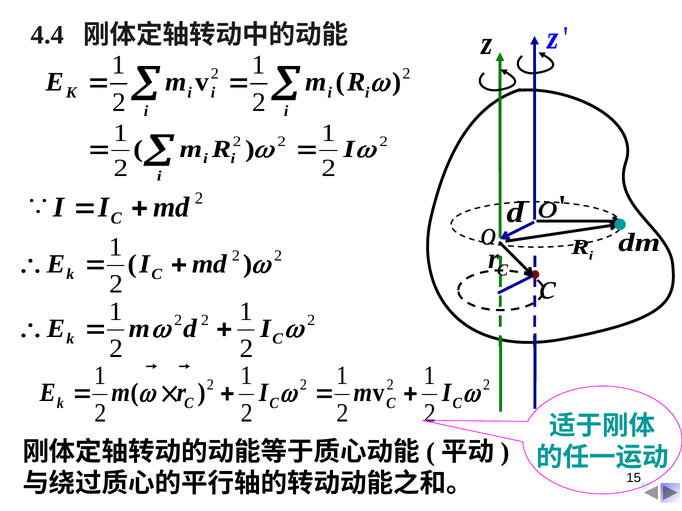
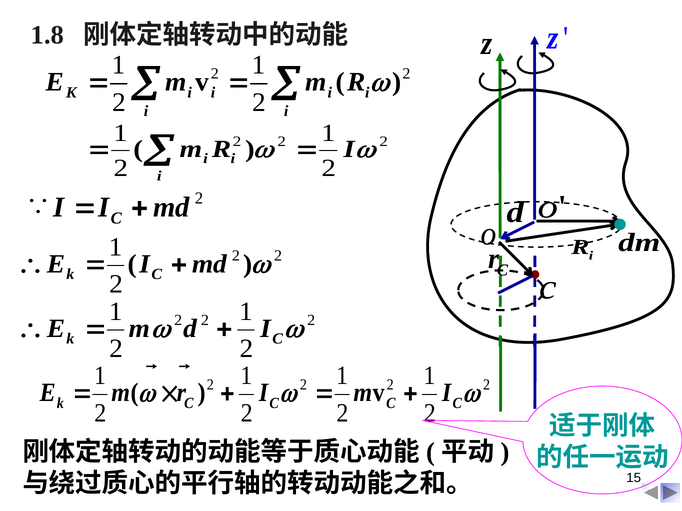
4.4: 4.4 -> 1.8
